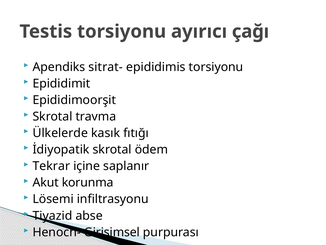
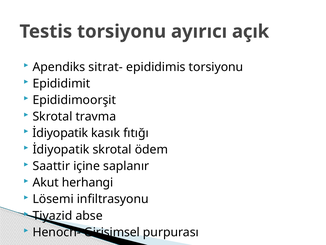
çağı: çağı -> açık
Ülkelerde at (60, 133): Ülkelerde -> İdiyopatik
Tekrar: Tekrar -> Saattir
korunma: korunma -> herhangi
